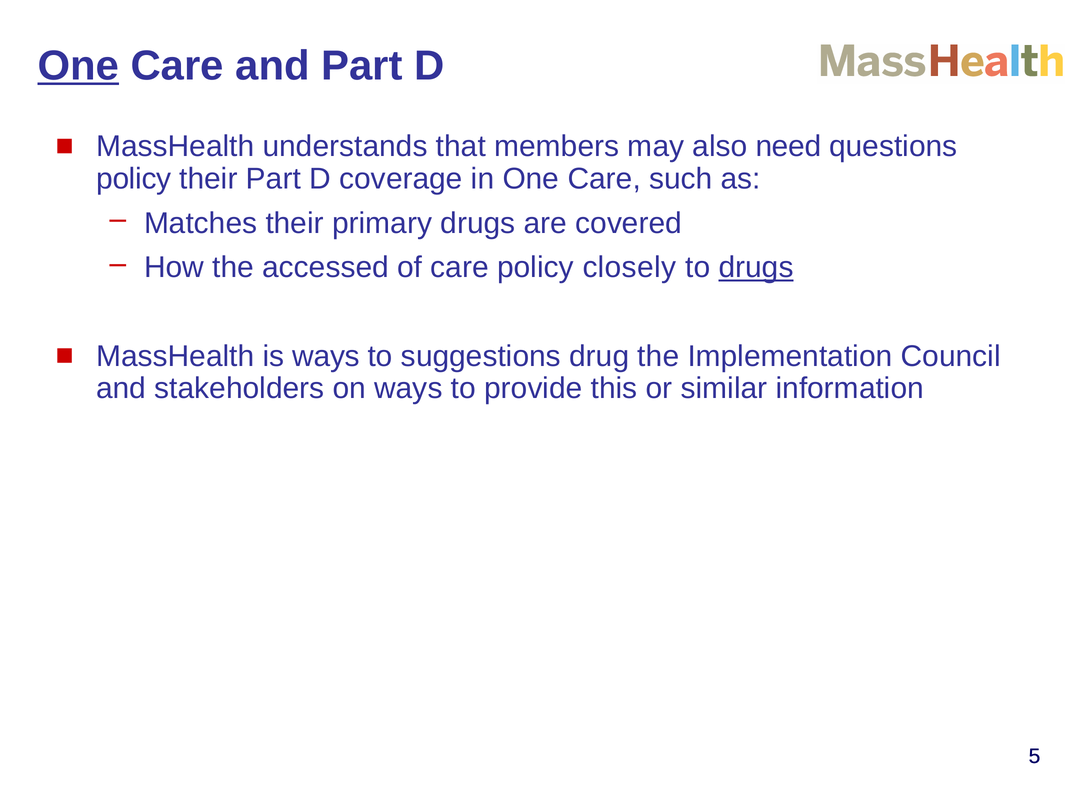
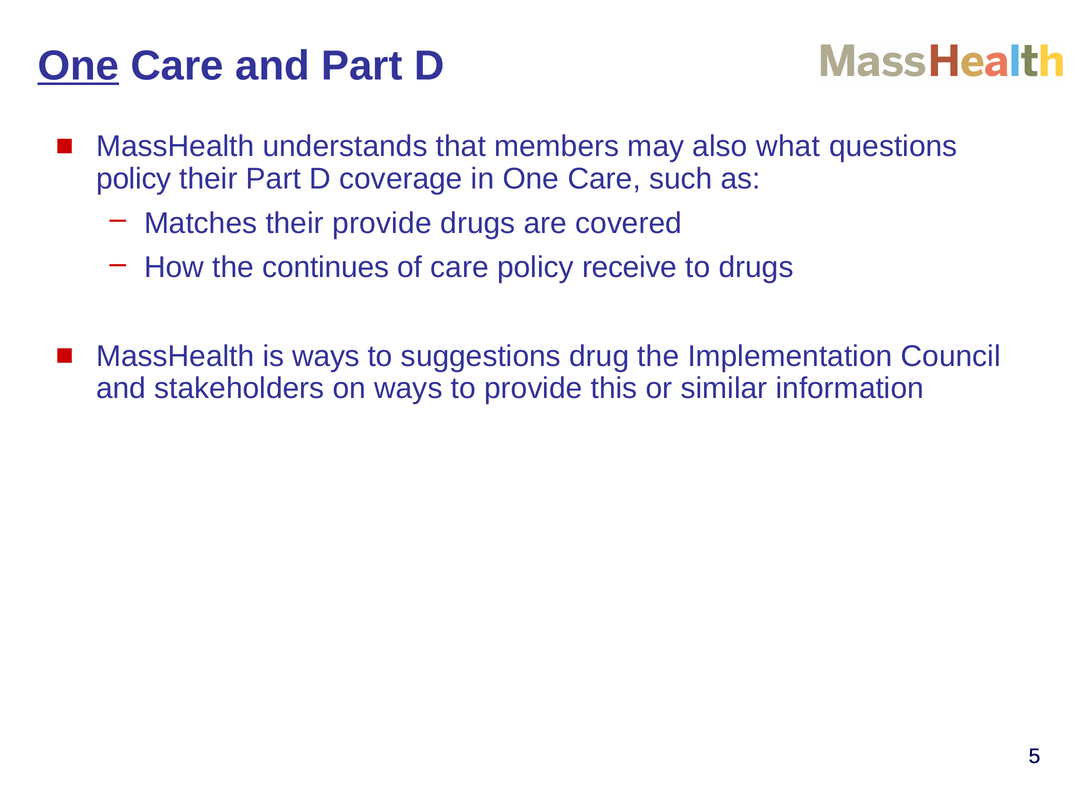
need: need -> what
their primary: primary -> provide
accessed: accessed -> continues
closely: closely -> receive
drugs at (756, 267) underline: present -> none
